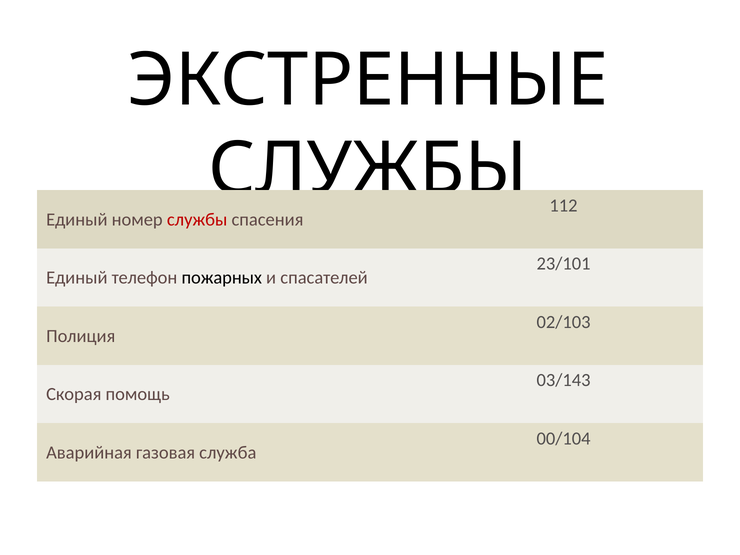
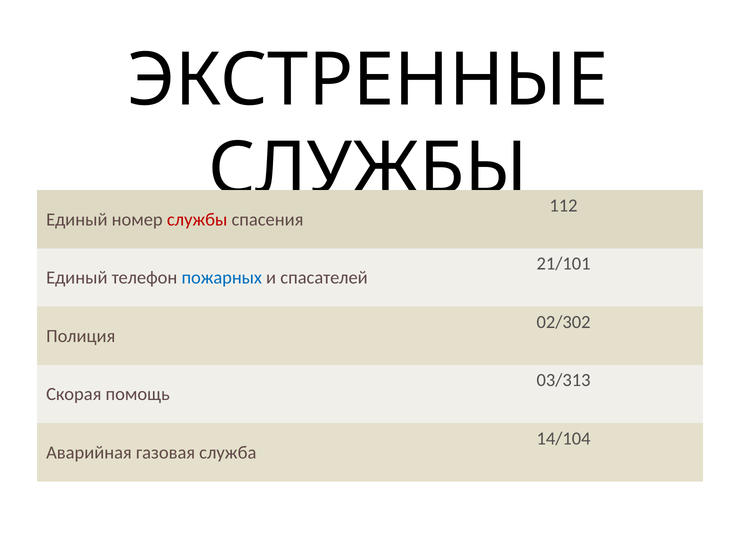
23/101: 23/101 -> 21/101
пожарных colour: black -> blue
02/103: 02/103 -> 02/302
03/143: 03/143 -> 03/313
00/104: 00/104 -> 14/104
